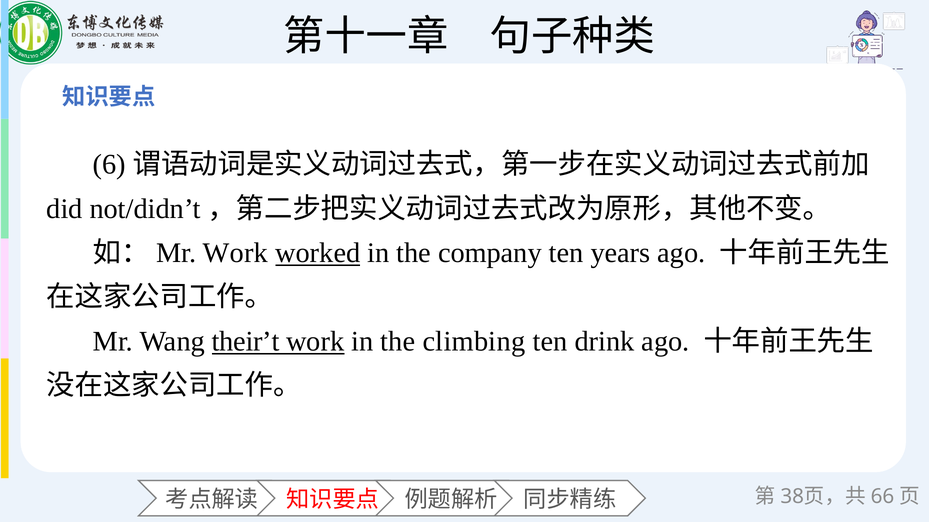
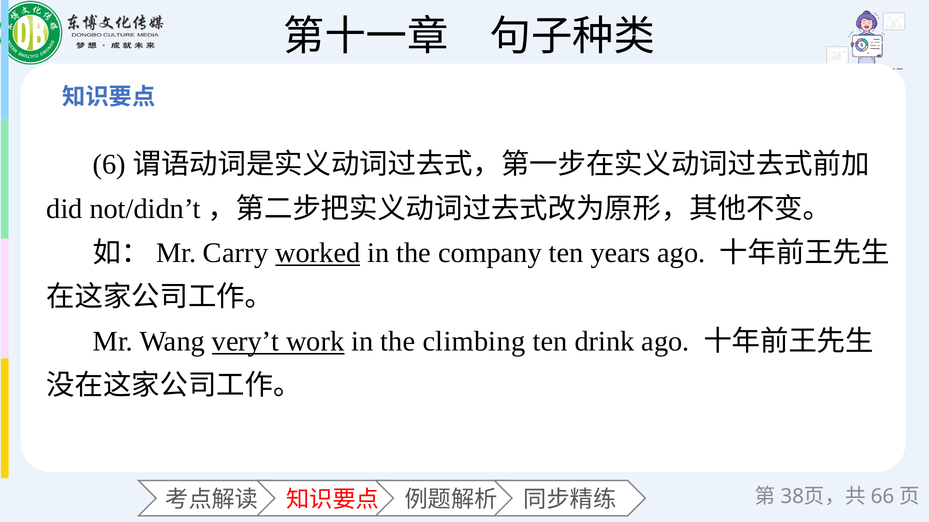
Work at (236, 253): Work -> Carry
their’t: their’t -> very’t
